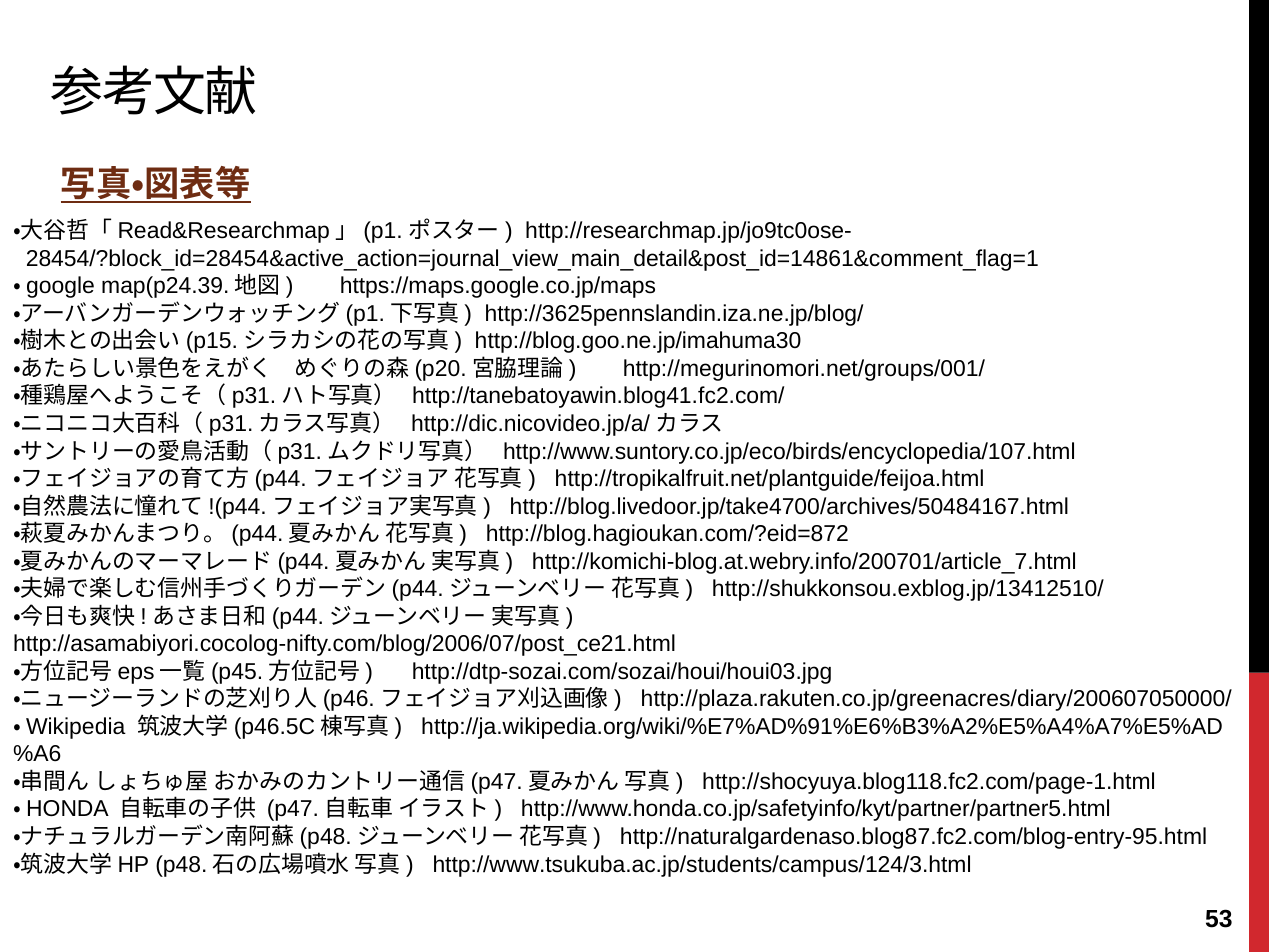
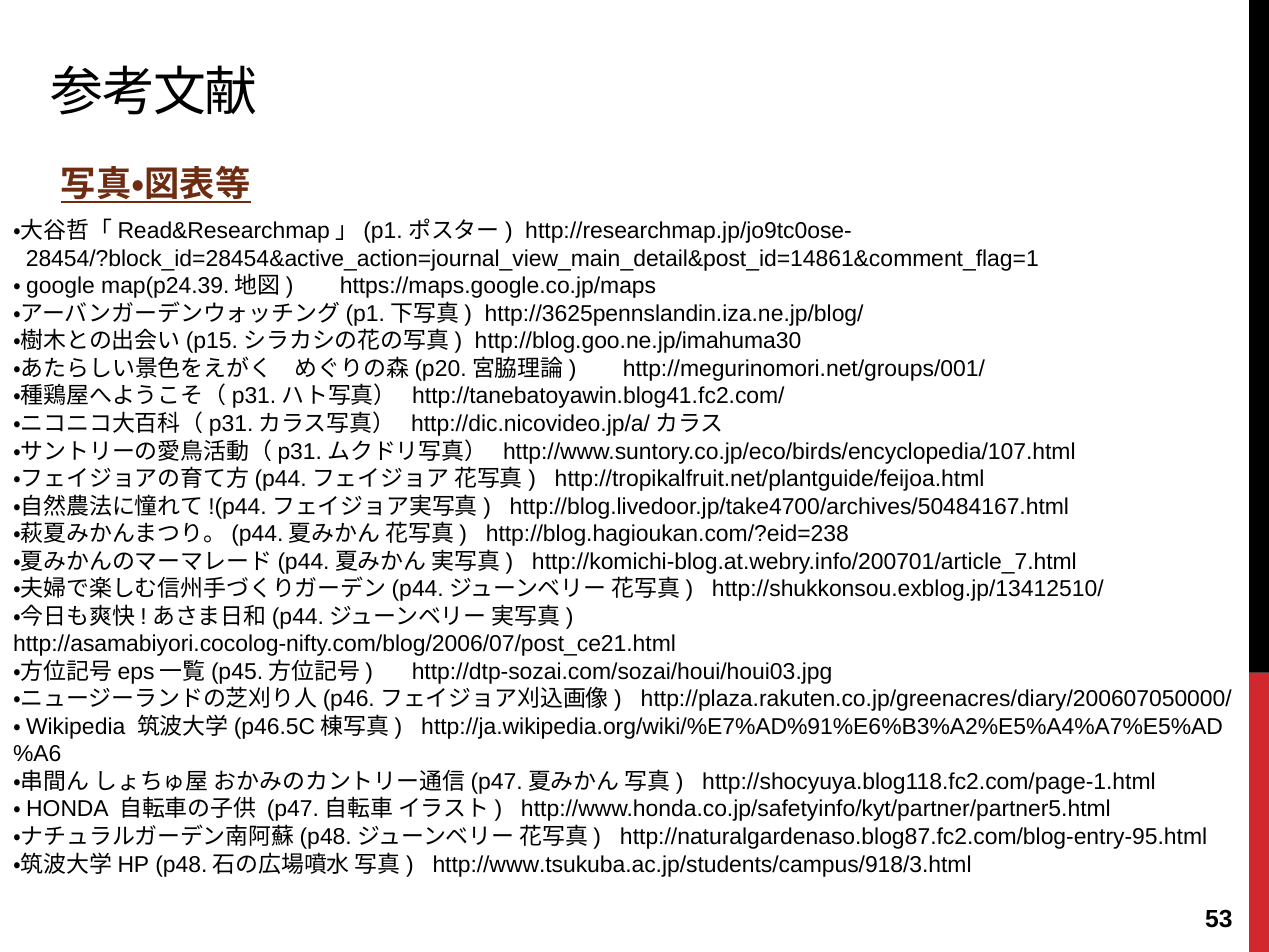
http://blog.hagioukan.com/?eid=872: http://blog.hagioukan.com/?eid=872 -> http://blog.hagioukan.com/?eid=238
http://www.tsukuba.ac.jp/students/campus/124/3.html: http://www.tsukuba.ac.jp/students/campus/124/3.html -> http://www.tsukuba.ac.jp/students/campus/918/3.html
